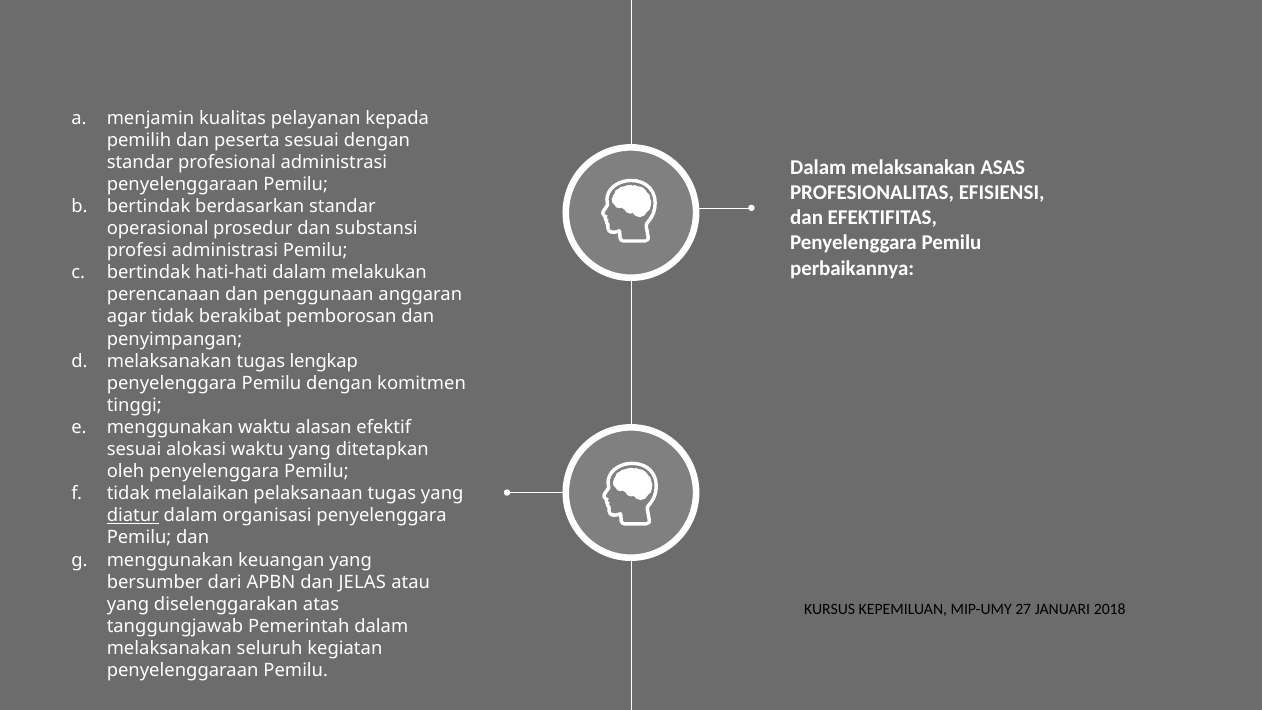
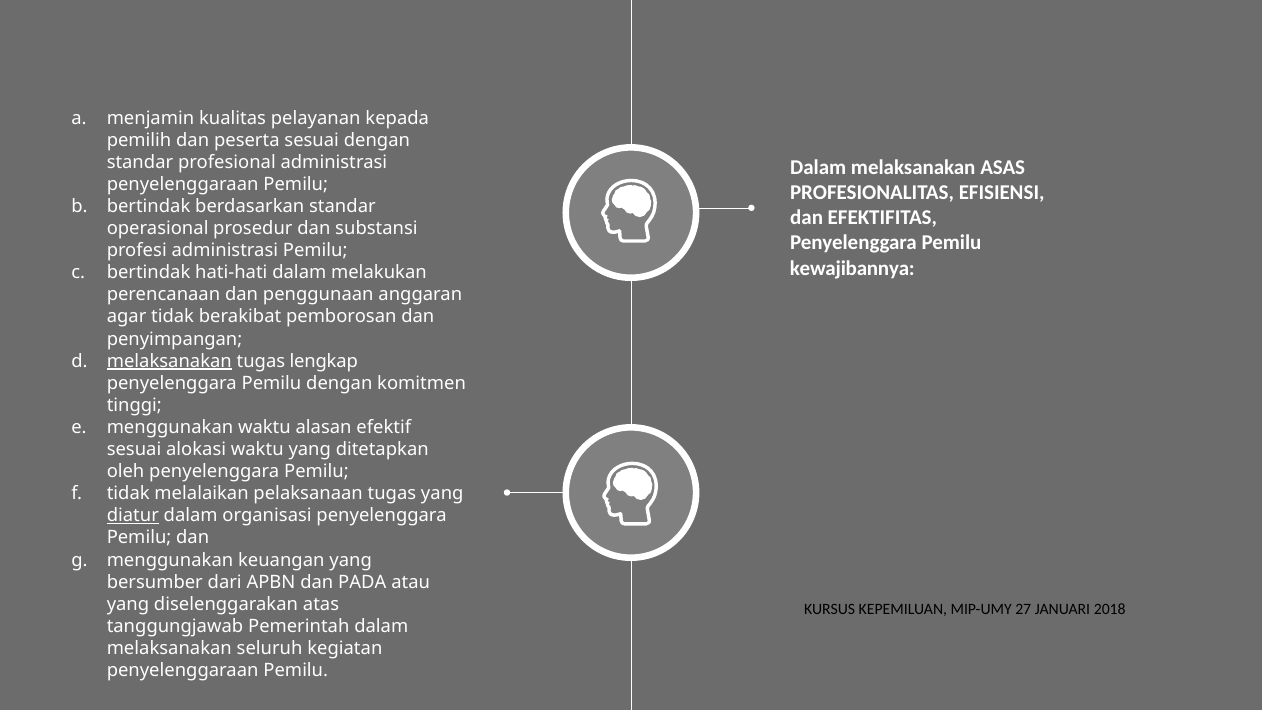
perbaikannya: perbaikannya -> kewajibannya
melaksanakan at (169, 361) underline: none -> present
JELAS: JELAS -> PADA
